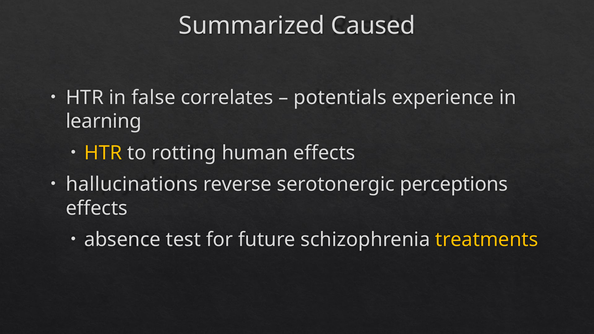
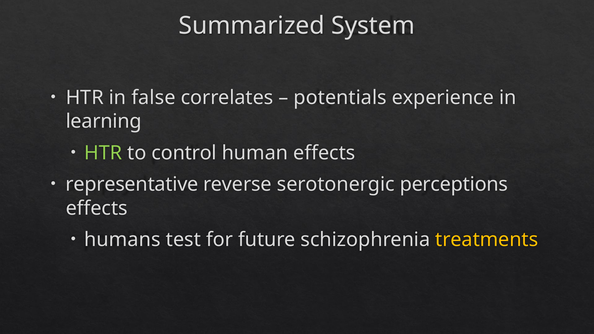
Caused: Caused -> System
HTR at (103, 153) colour: yellow -> light green
rotting: rotting -> control
hallucinations: hallucinations -> representative
absence: absence -> humans
